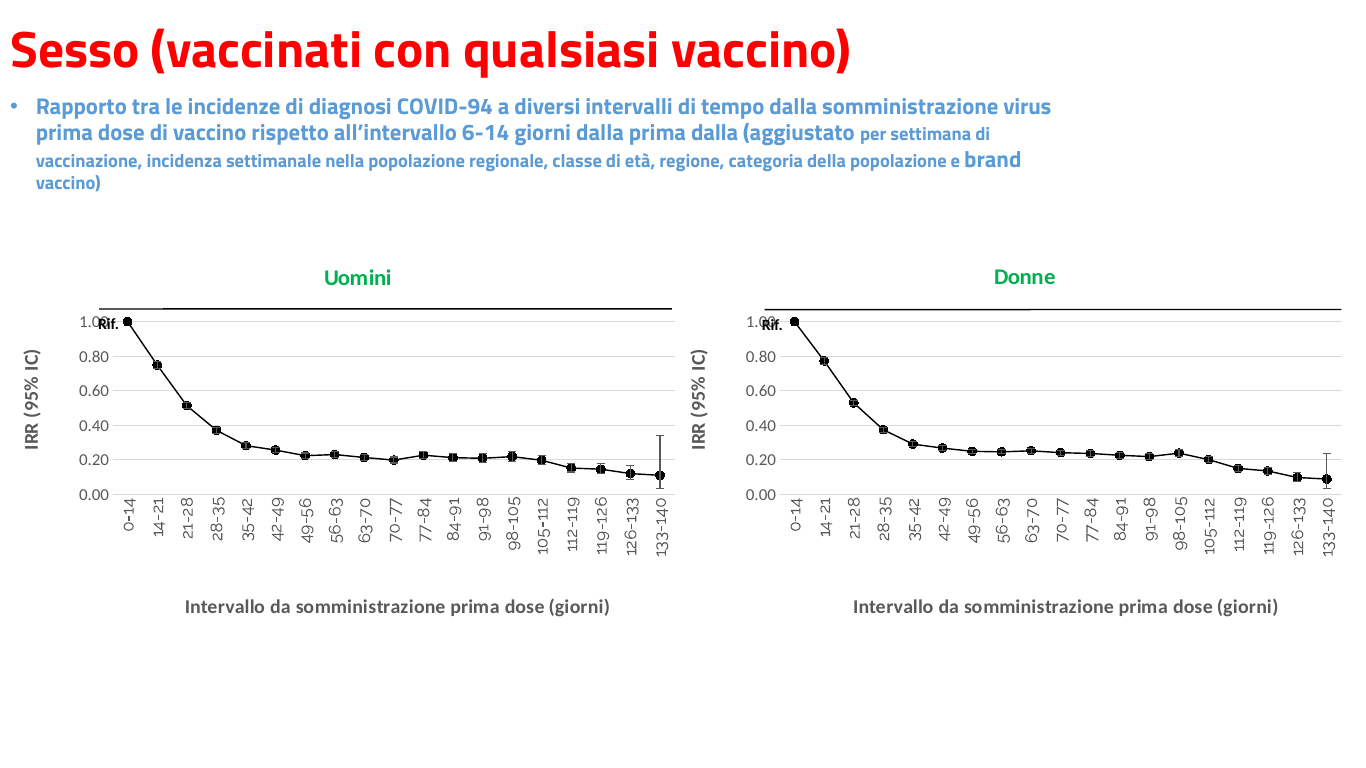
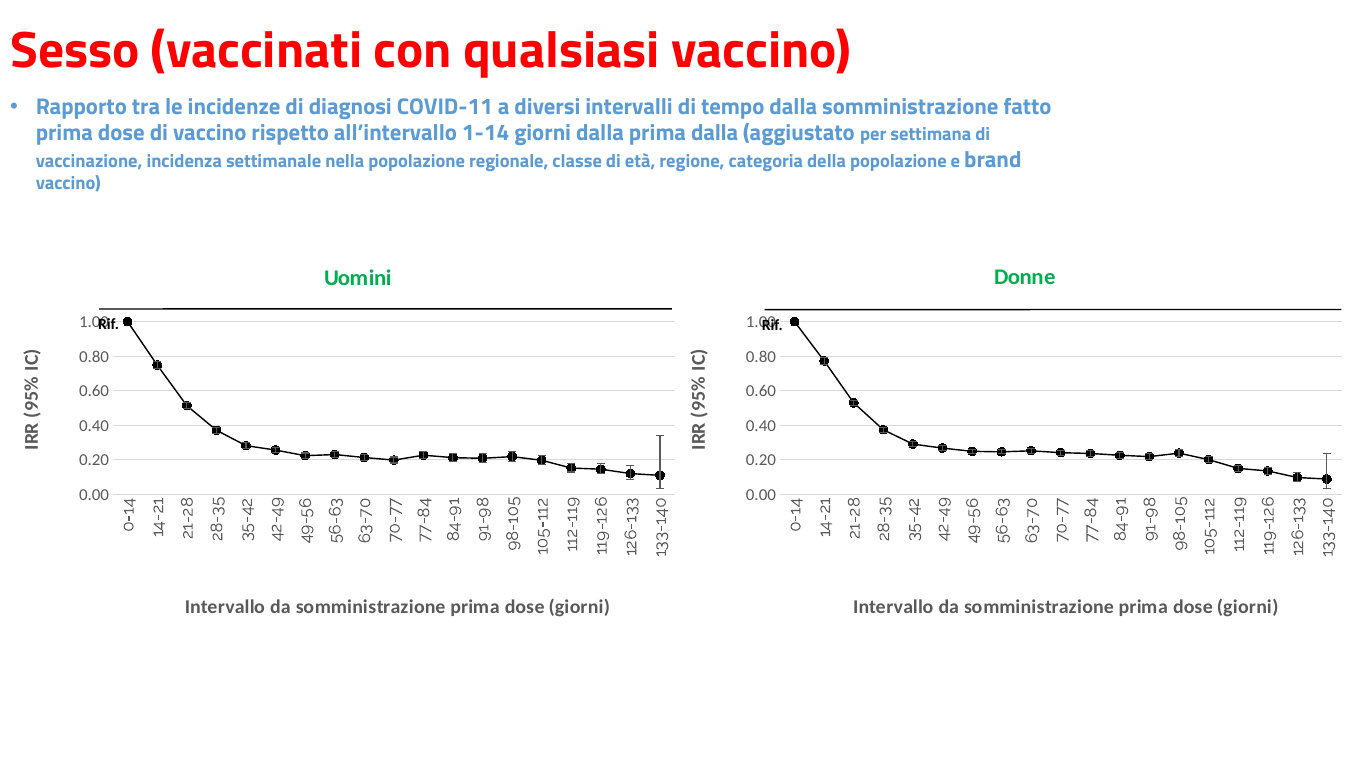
COVID-94: COVID-94 -> COVID-11
virus: virus -> fatto
6-14: 6-14 -> 1-14
